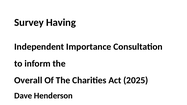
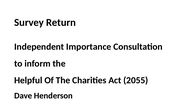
Having: Having -> Return
Overall: Overall -> Helpful
2025: 2025 -> 2055
